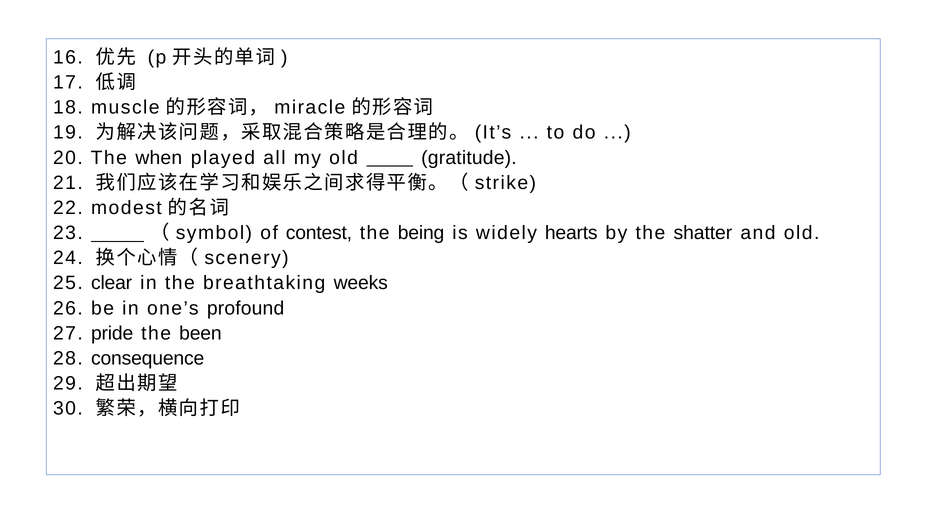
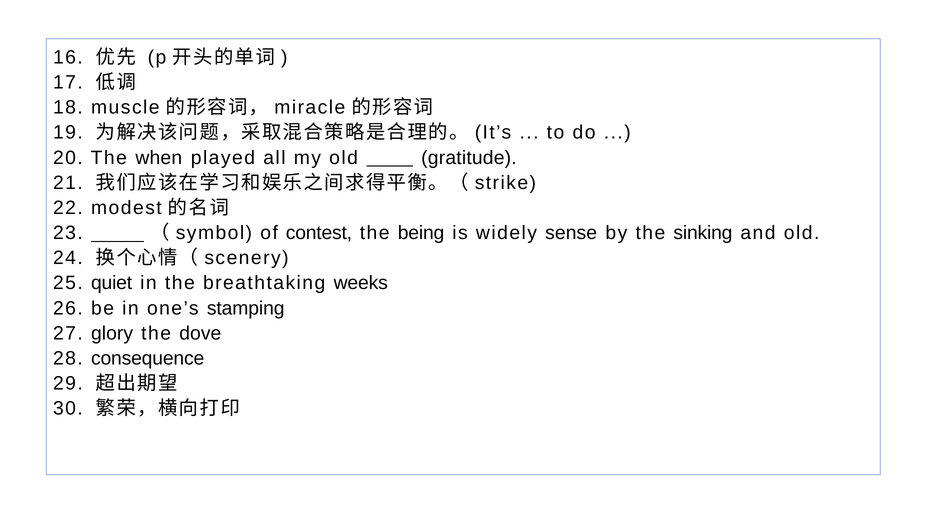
hearts: hearts -> sense
shatter: shatter -> sinking
clear: clear -> quiet
profound: profound -> stamping
pride: pride -> glory
been: been -> dove
